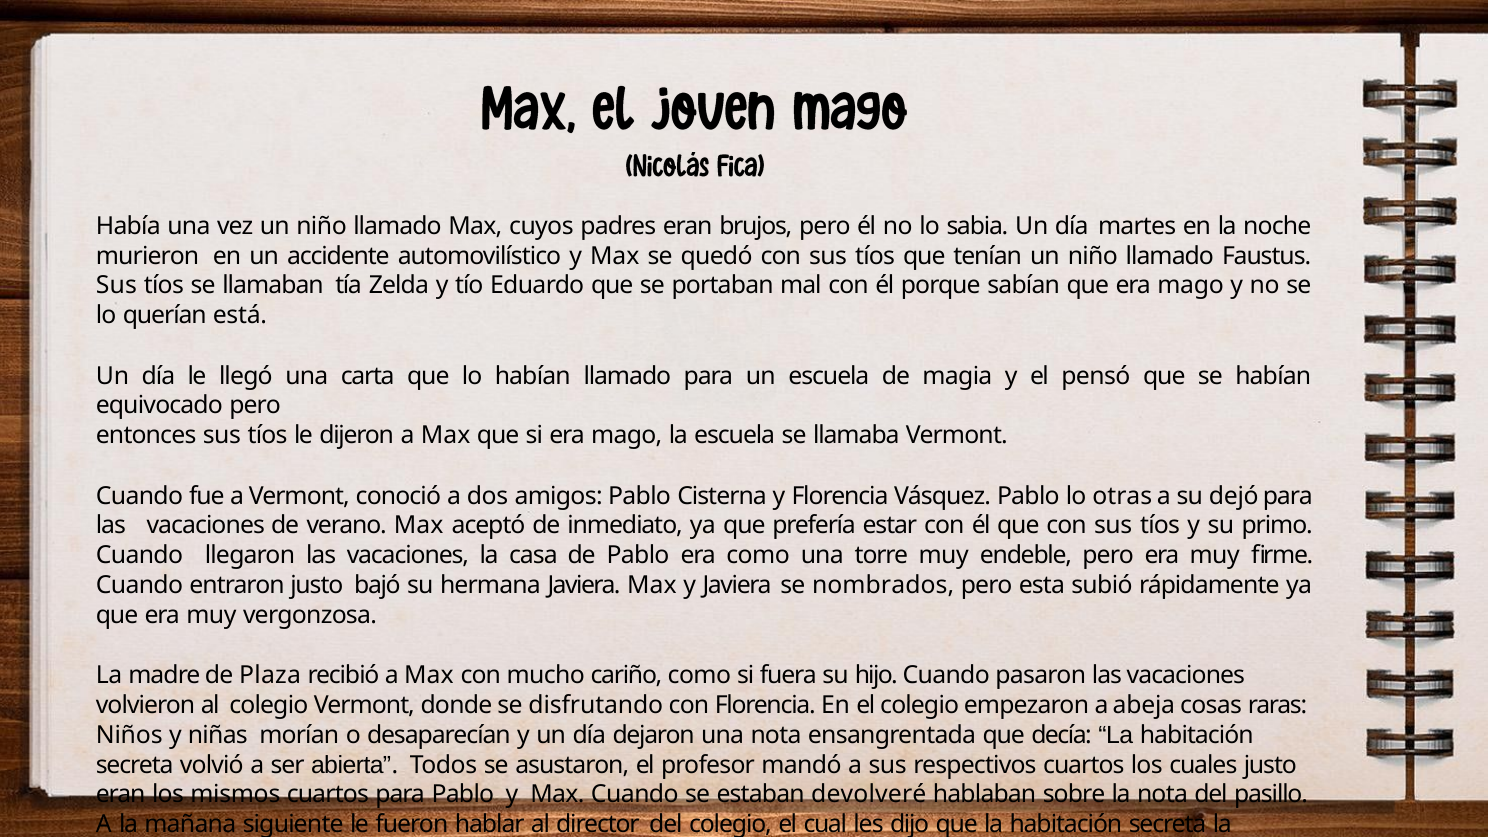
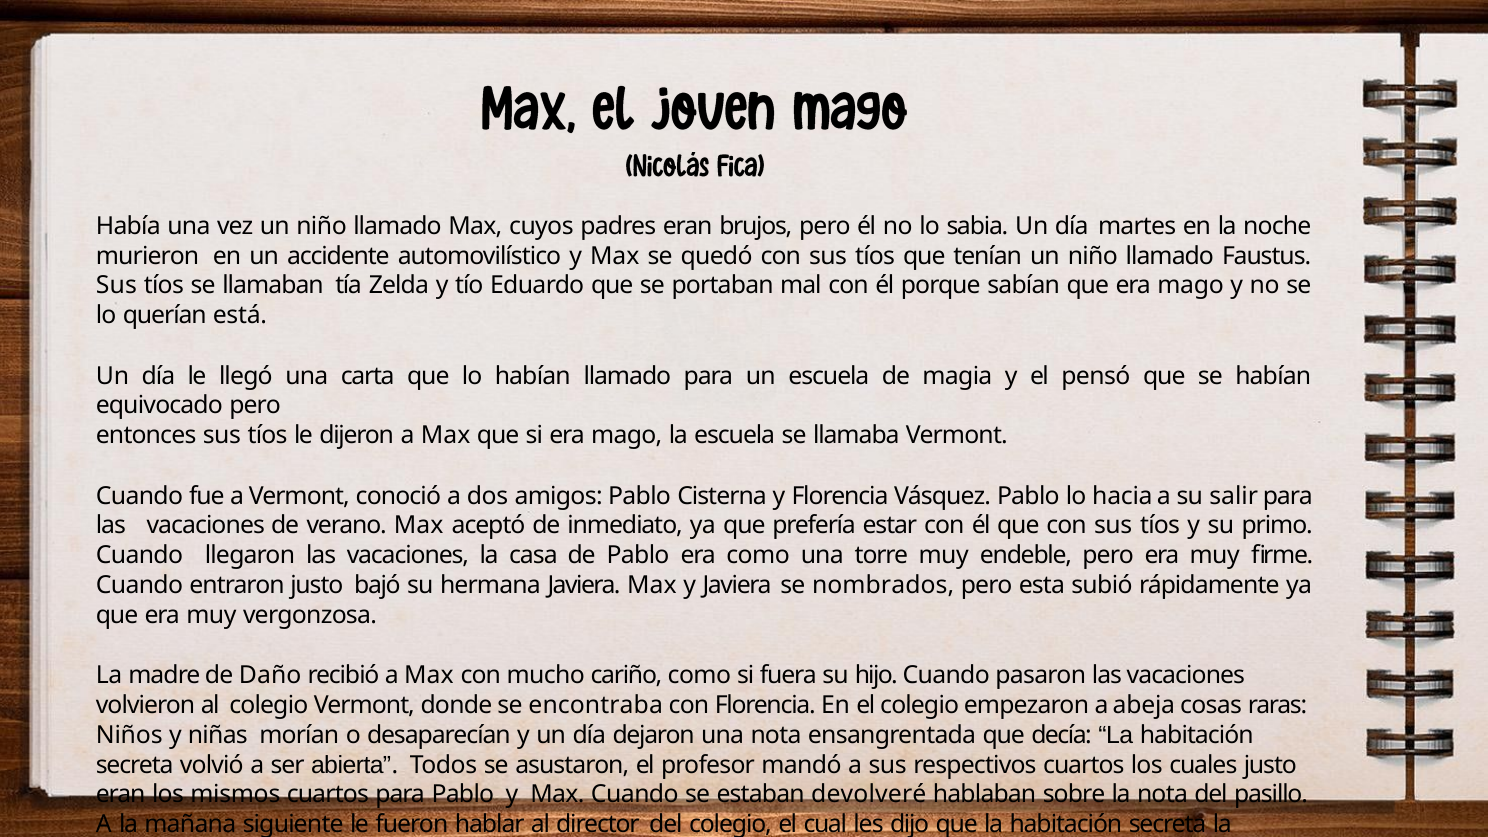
otras: otras -> hacia
dejó: dejó -> salir
Plaza: Plaza -> Daño
disfrutando: disfrutando -> encontraba
